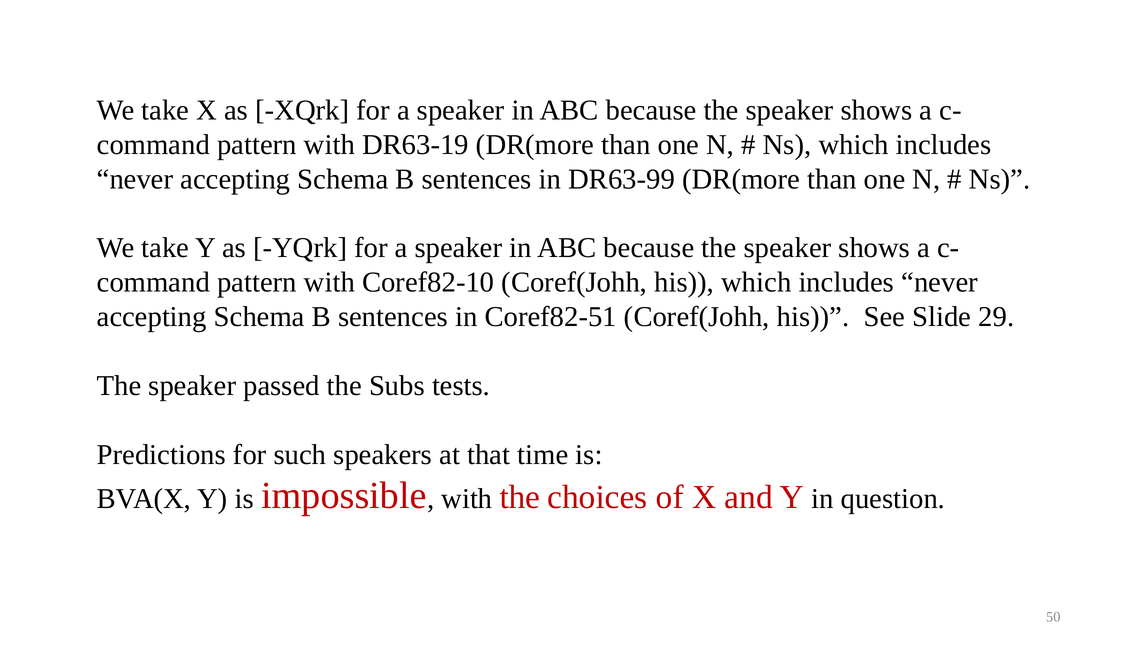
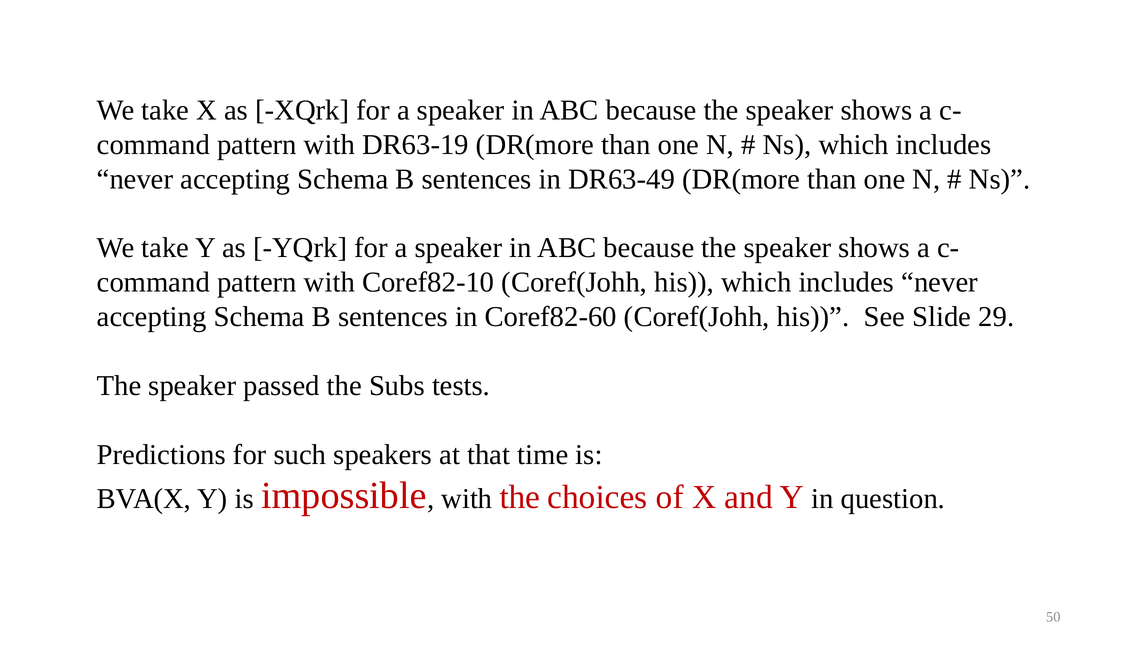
DR63-99: DR63-99 -> DR63-49
Coref82-51: Coref82-51 -> Coref82-60
